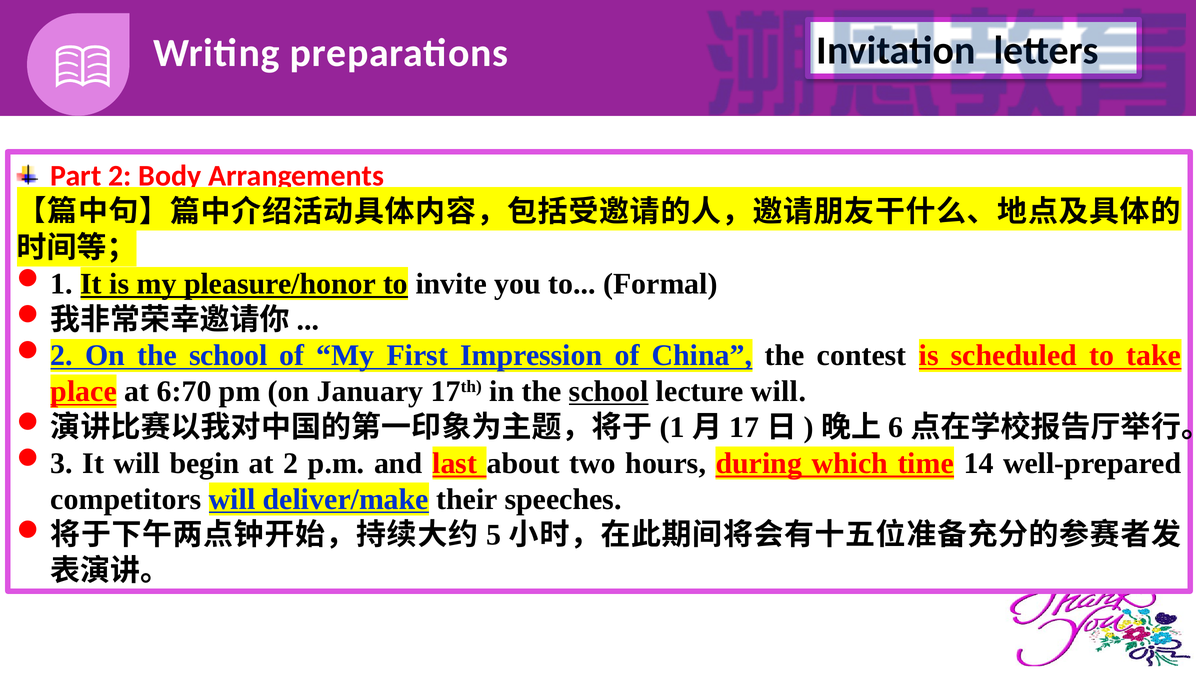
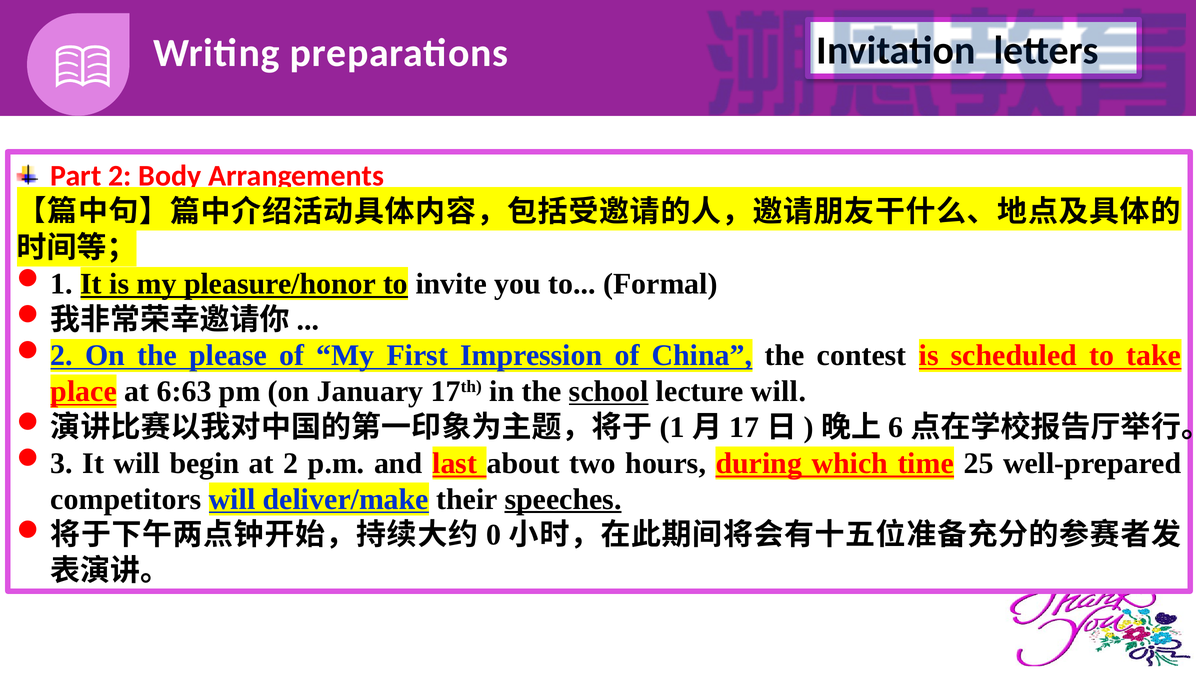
On the school: school -> please
6:70: 6:70 -> 6:63
14: 14 -> 25
speeches underline: none -> present
5: 5 -> 0
